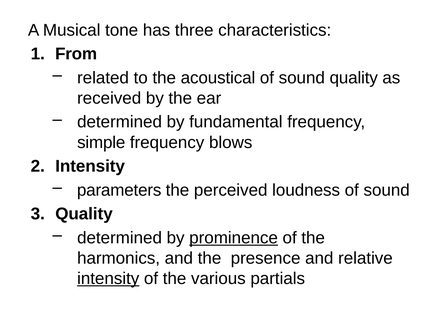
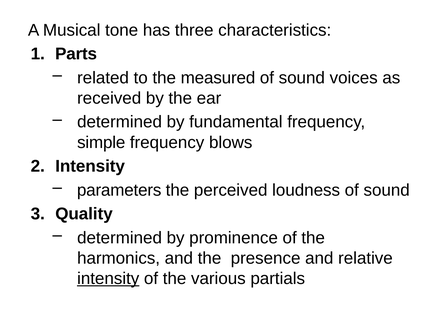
From: From -> Parts
acoustical: acoustical -> measured
sound quality: quality -> voices
prominence underline: present -> none
